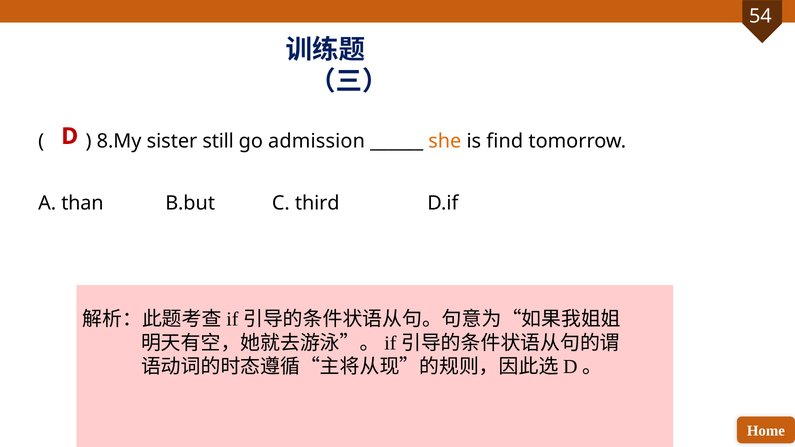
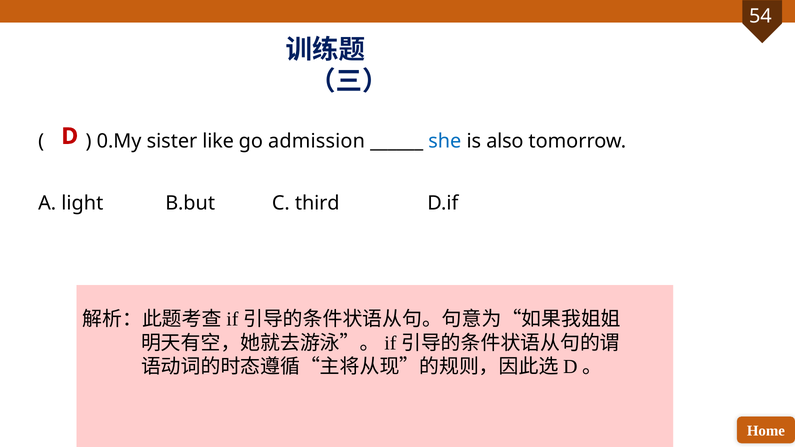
8.My: 8.My -> 0.My
still: still -> like
she colour: orange -> blue
find: find -> also
than: than -> light
